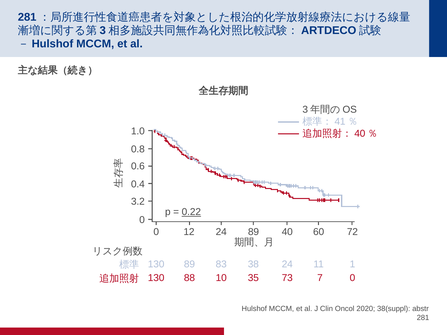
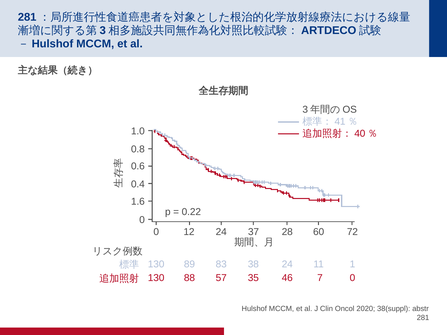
3.2: 3.2 -> 1.6
0.22 underline: present -> none
12 89: 89 -> 37
40: 40 -> 28
10: 10 -> 57
73: 73 -> 46
